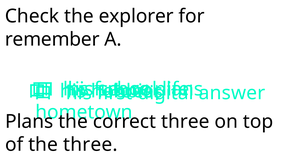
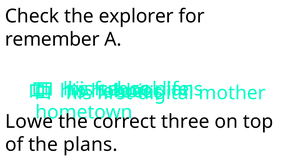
answer: answer -> mother
Plans at (29, 121): Plans -> Lowe
the three: three -> plans
